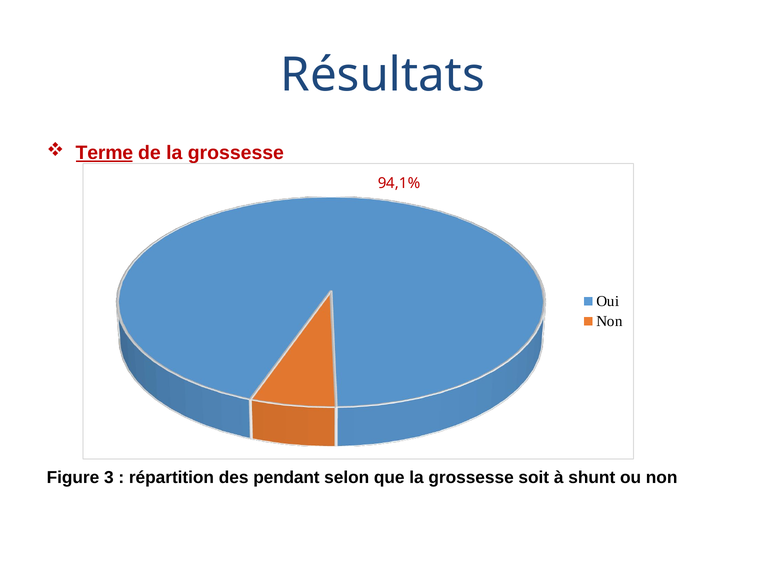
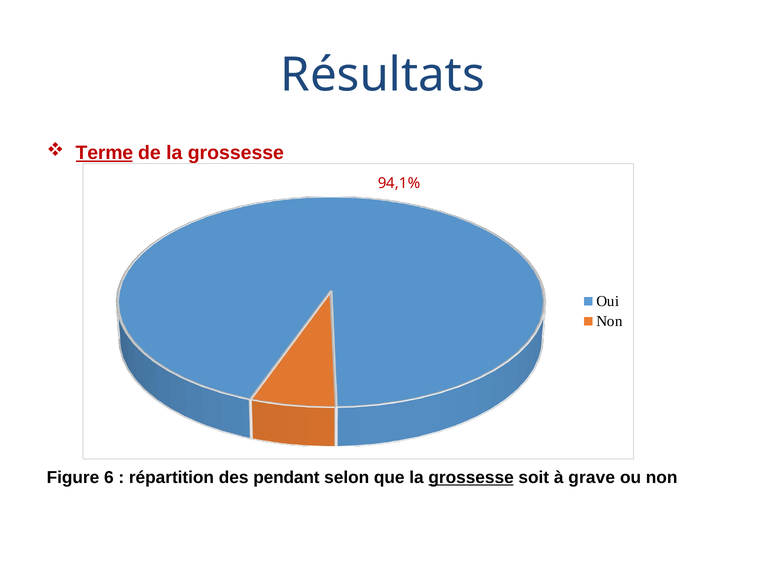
3: 3 -> 6
grossesse at (471, 478) underline: none -> present
shunt: shunt -> grave
